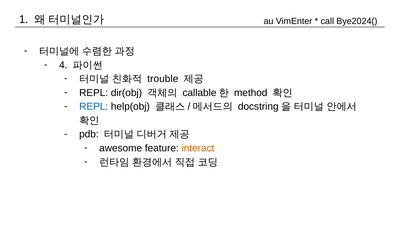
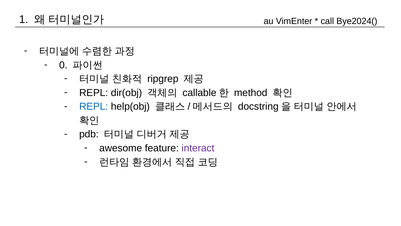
4: 4 -> 0
trouble: trouble -> ripgrep
interact colour: orange -> purple
